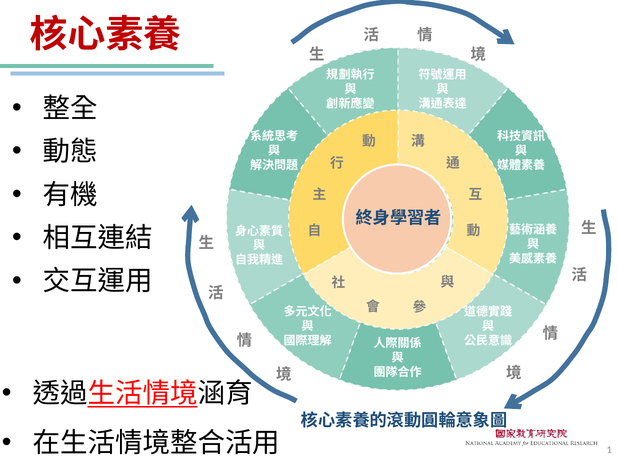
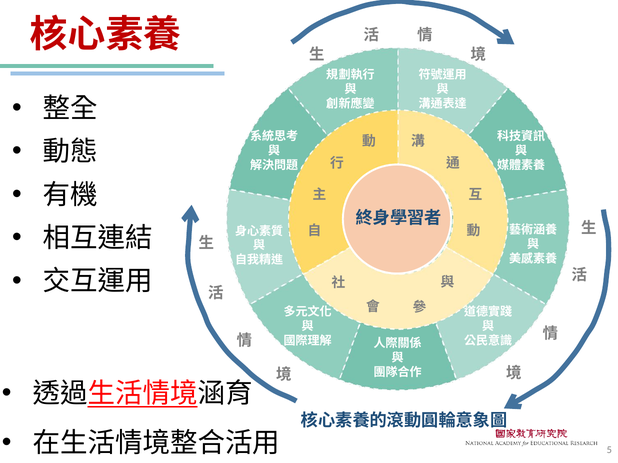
1: 1 -> 5
